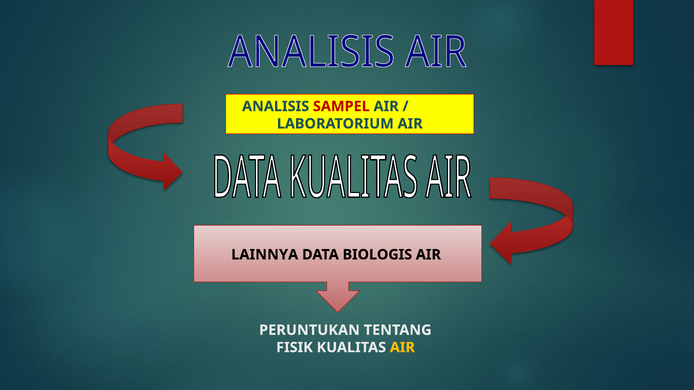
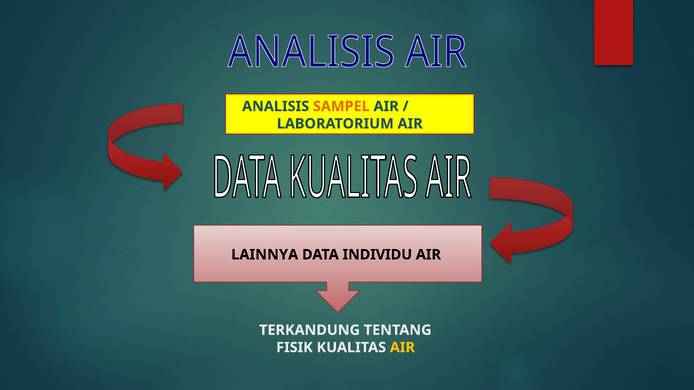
SAMPEL colour: red -> orange
BIOLOGIS: BIOLOGIS -> INDIVIDU
PERUNTUKAN: PERUNTUKAN -> TERKANDUNG
